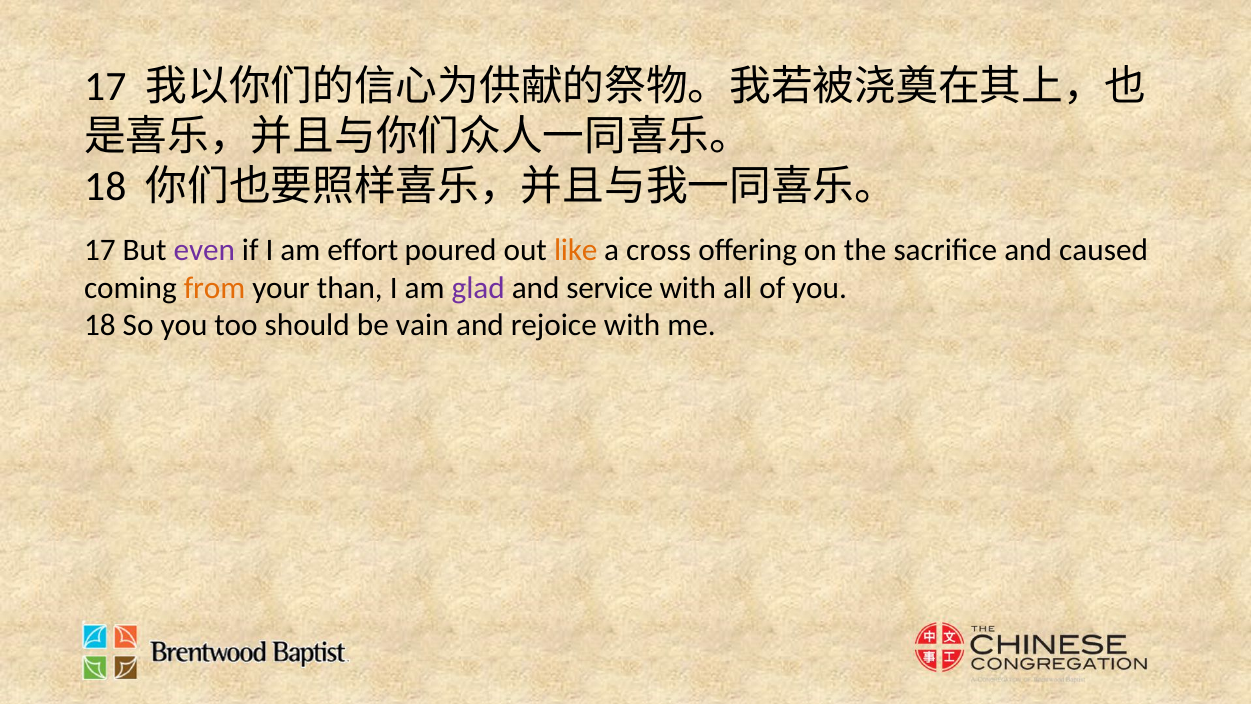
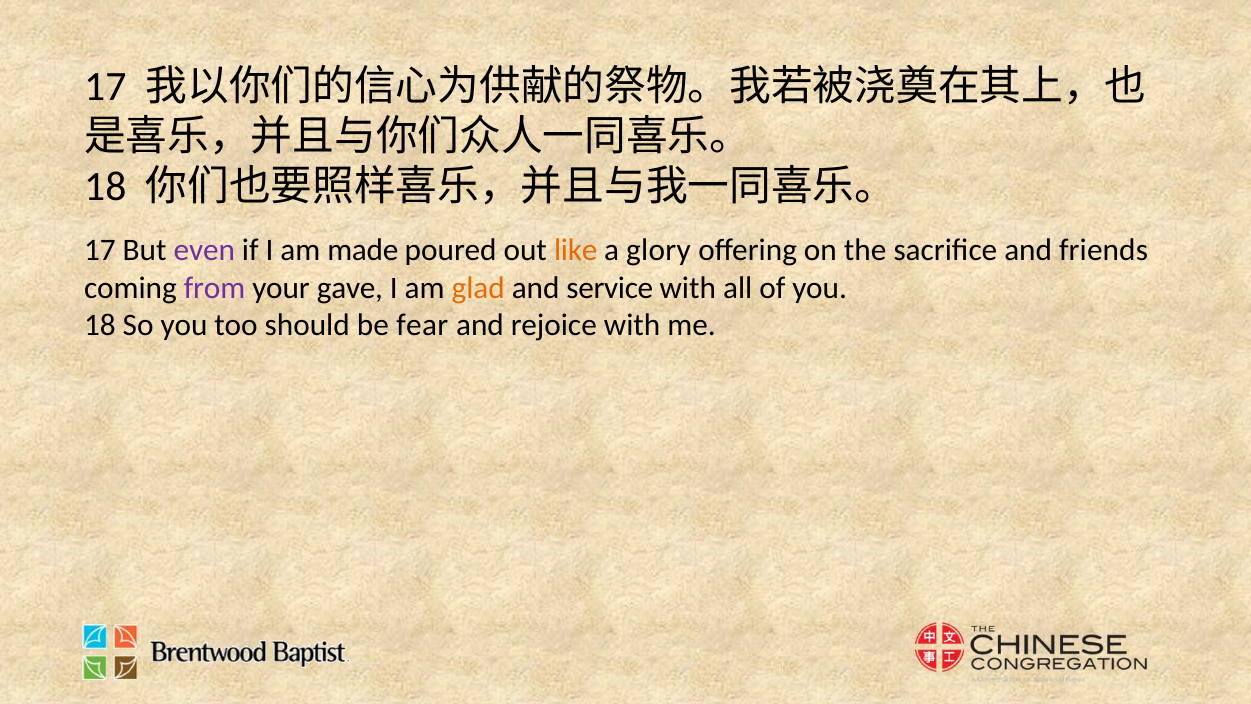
effort: effort -> made
cross: cross -> glory
caused: caused -> friends
from colour: orange -> purple
than: than -> gave
glad colour: purple -> orange
vain: vain -> fear
